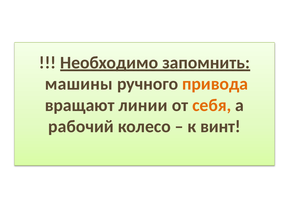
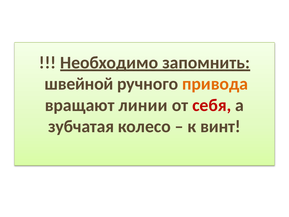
машины: машины -> швейной
себя colour: orange -> red
рабочий: рабочий -> зубчатая
